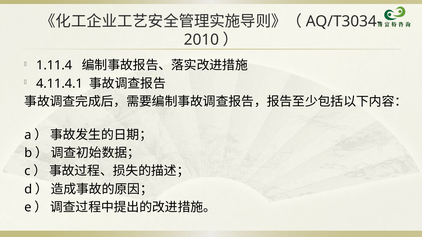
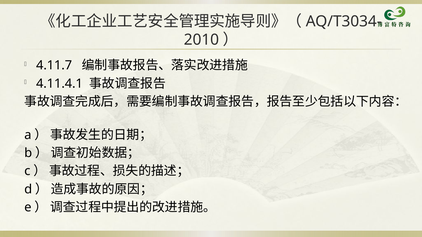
1.11.4: 1.11.4 -> 4.11.7
